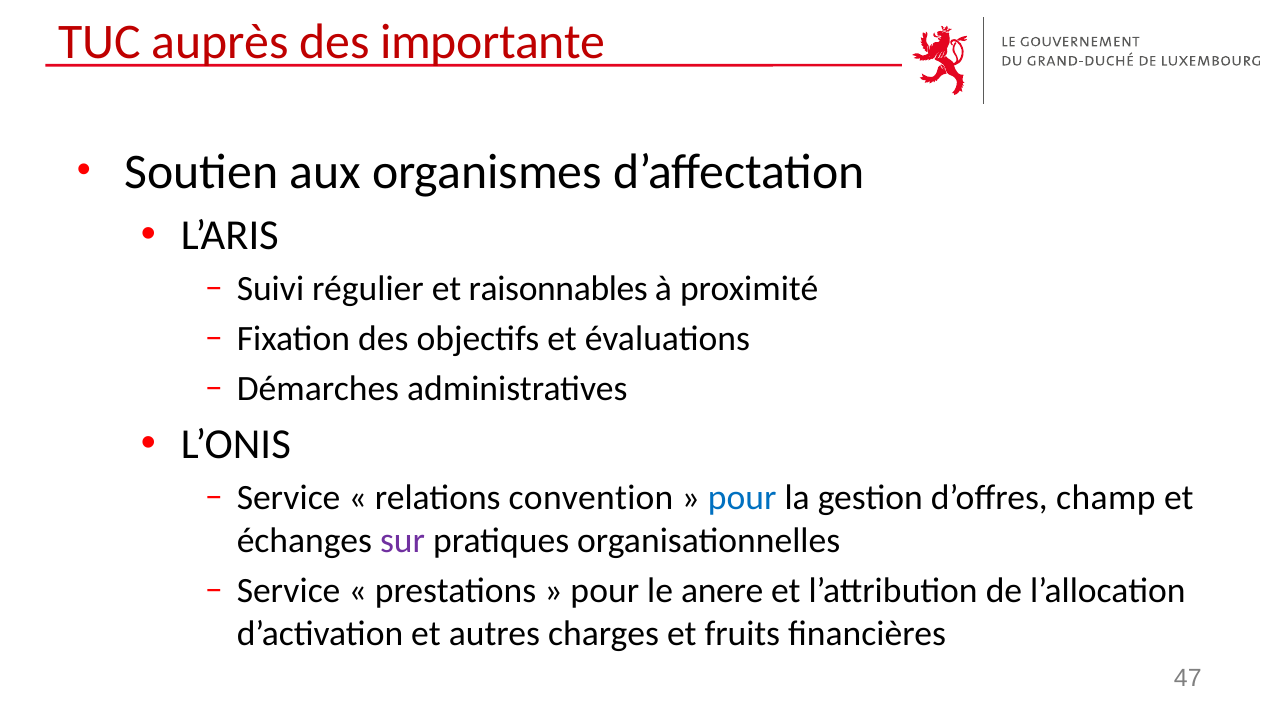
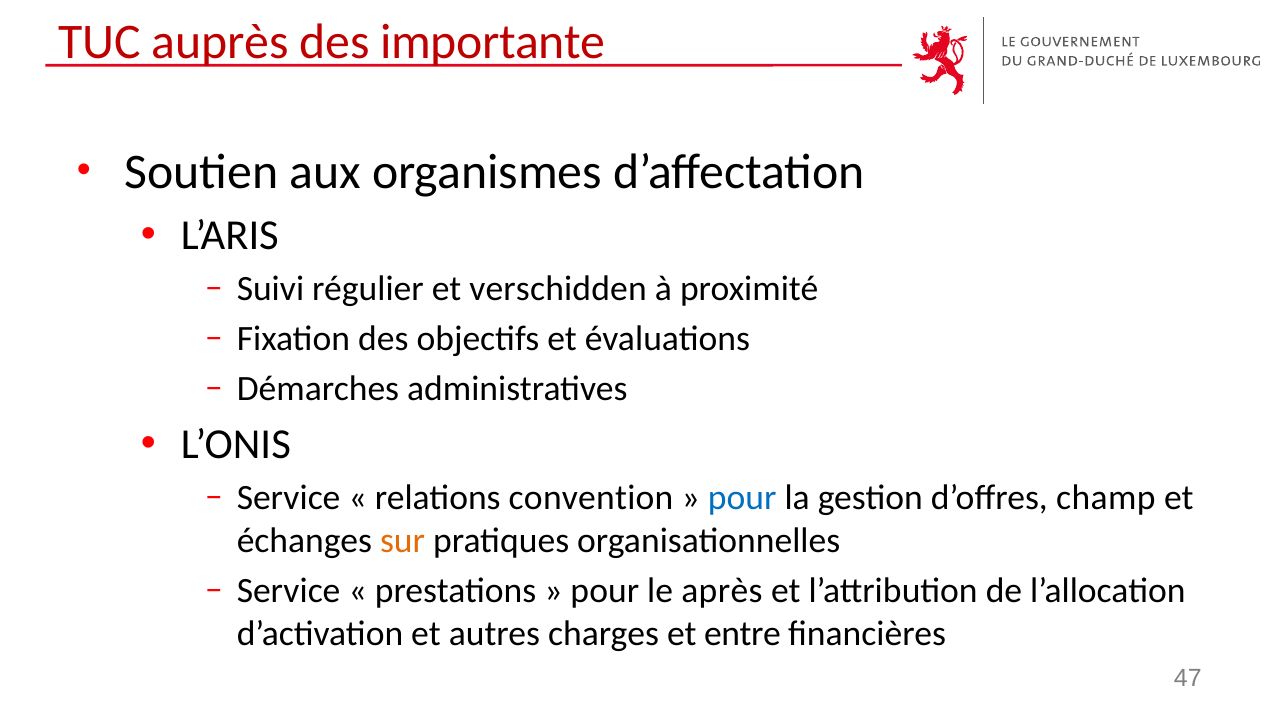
raisonnables: raisonnables -> verschidden
sur colour: purple -> orange
anere: anere -> après
fruits: fruits -> entre
